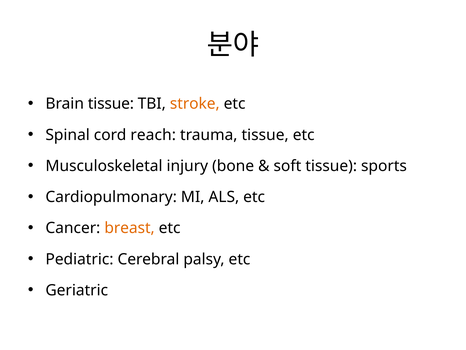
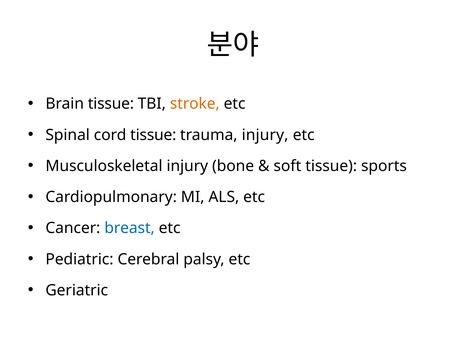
cord reach: reach -> tissue
trauma tissue: tissue -> injury
breast colour: orange -> blue
